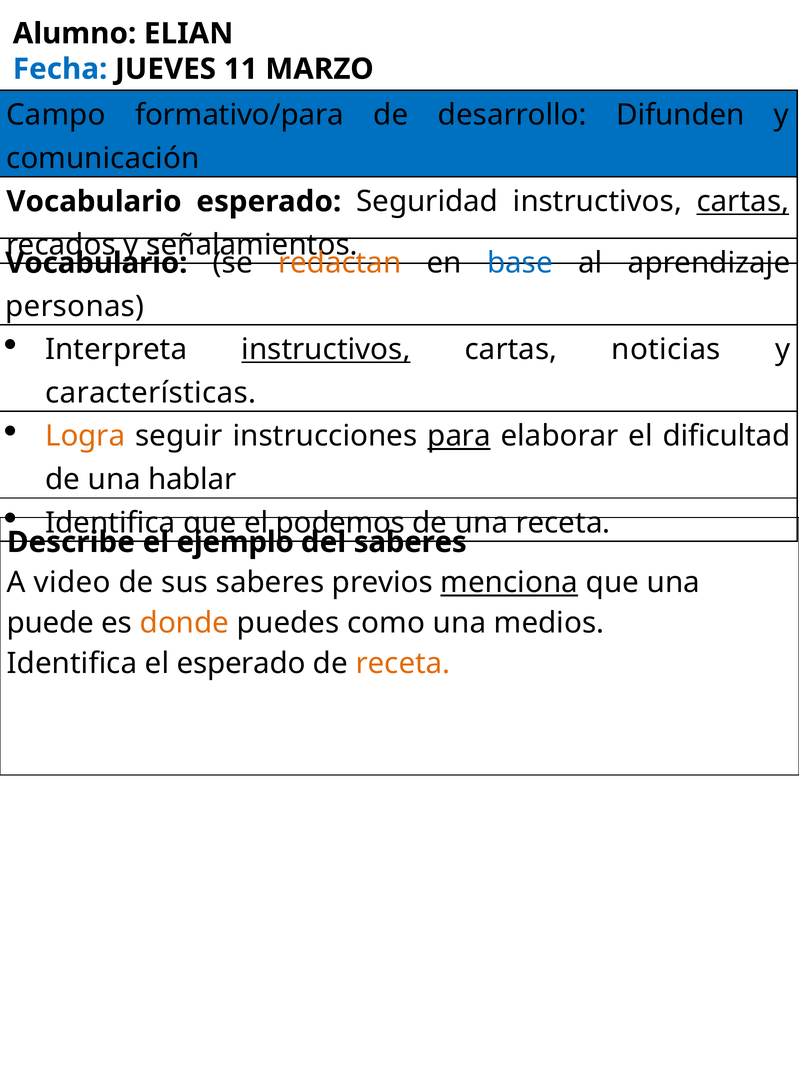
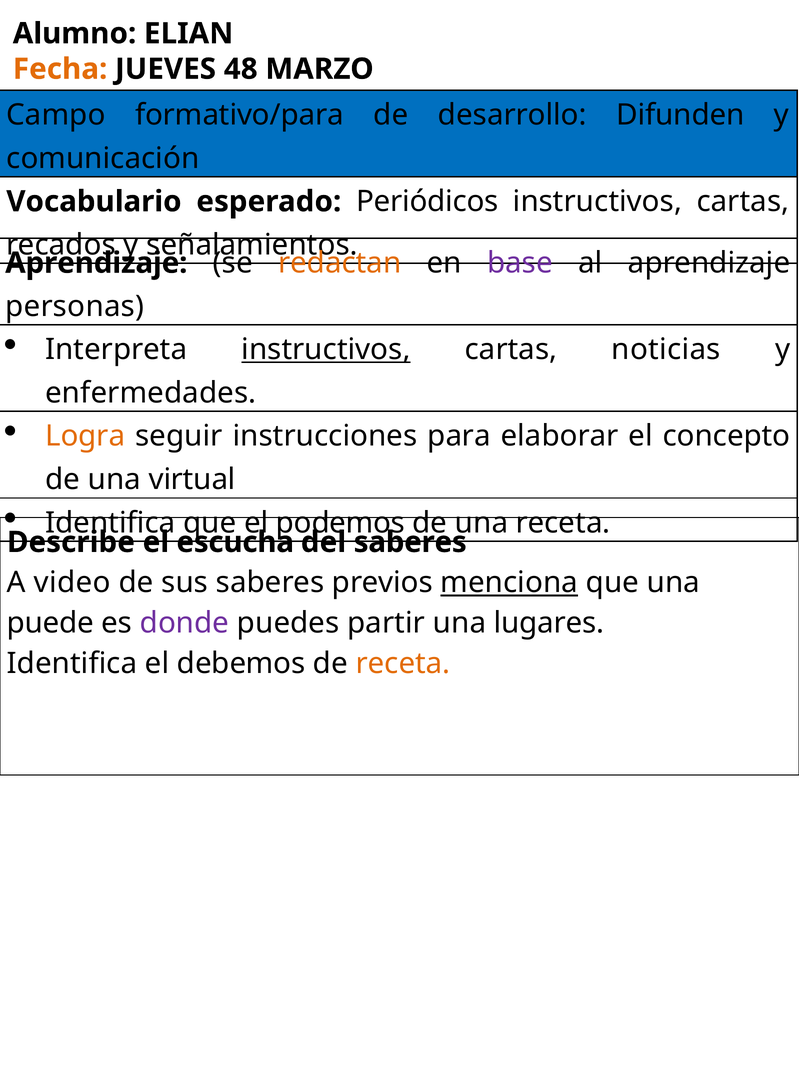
Fecha colour: blue -> orange
11: 11 -> 48
Seguridad: Seguridad -> Periódicos
cartas at (743, 202) underline: present -> none
Vocabulario at (96, 263): Vocabulario -> Aprendizaje
base colour: blue -> purple
características: características -> enfermedades
para underline: present -> none
dificultad: dificultad -> concepto
hablar: hablar -> virtual
ejemplo: ejemplo -> escucha
donde colour: orange -> purple
como: como -> partir
medios: medios -> lugares
el esperado: esperado -> debemos
